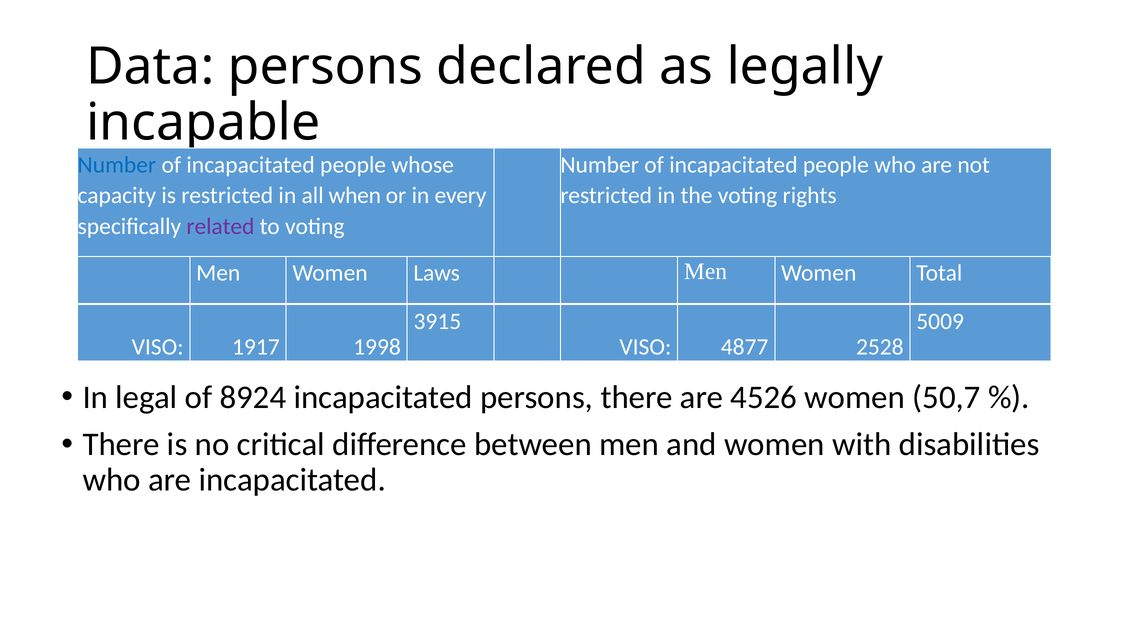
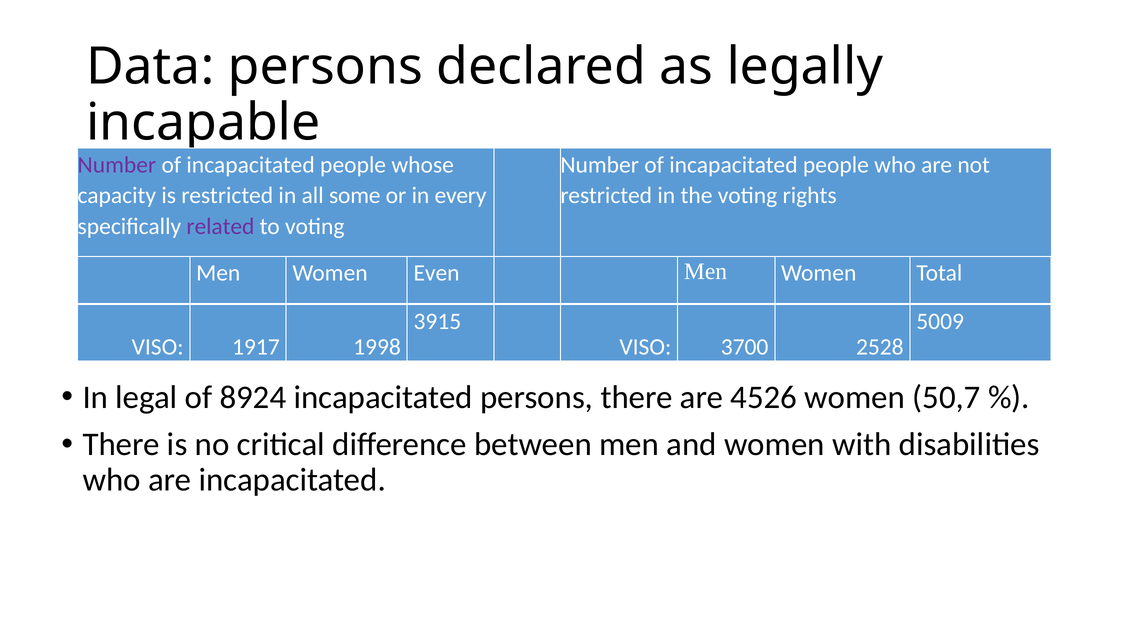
Number at (117, 165) colour: blue -> purple
when: when -> some
Laws: Laws -> Even
4877: 4877 -> 3700
